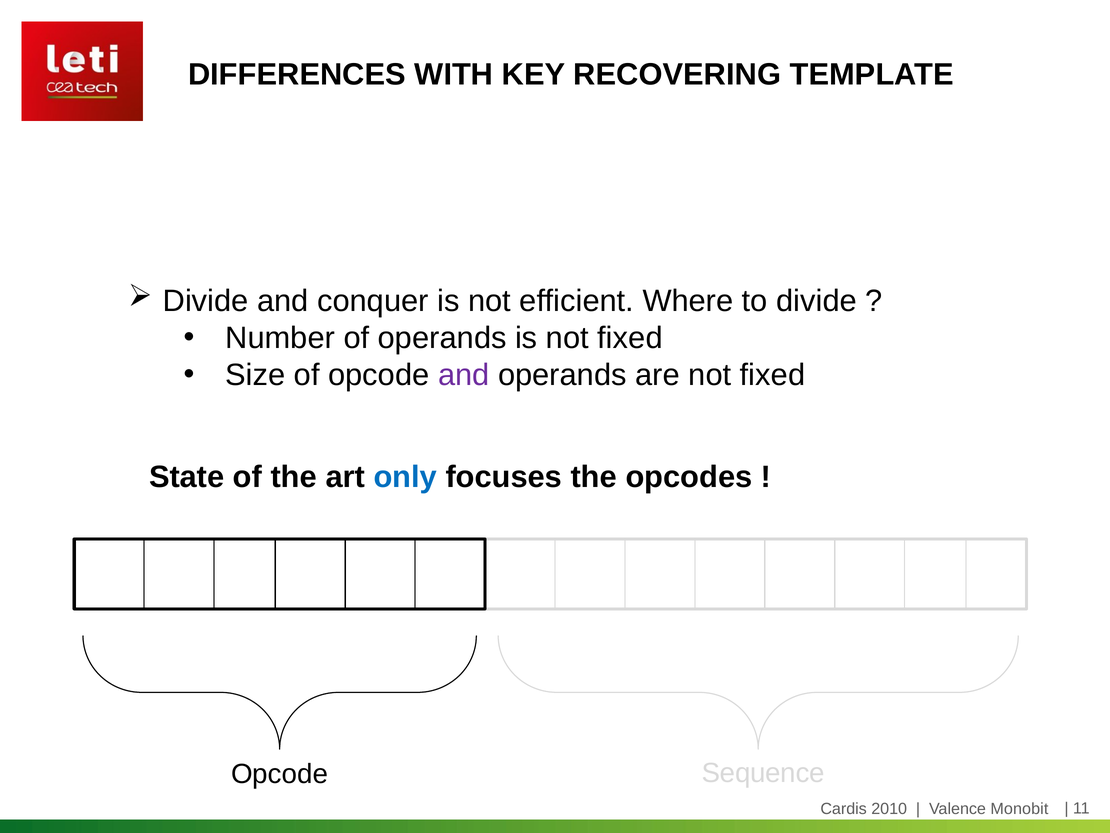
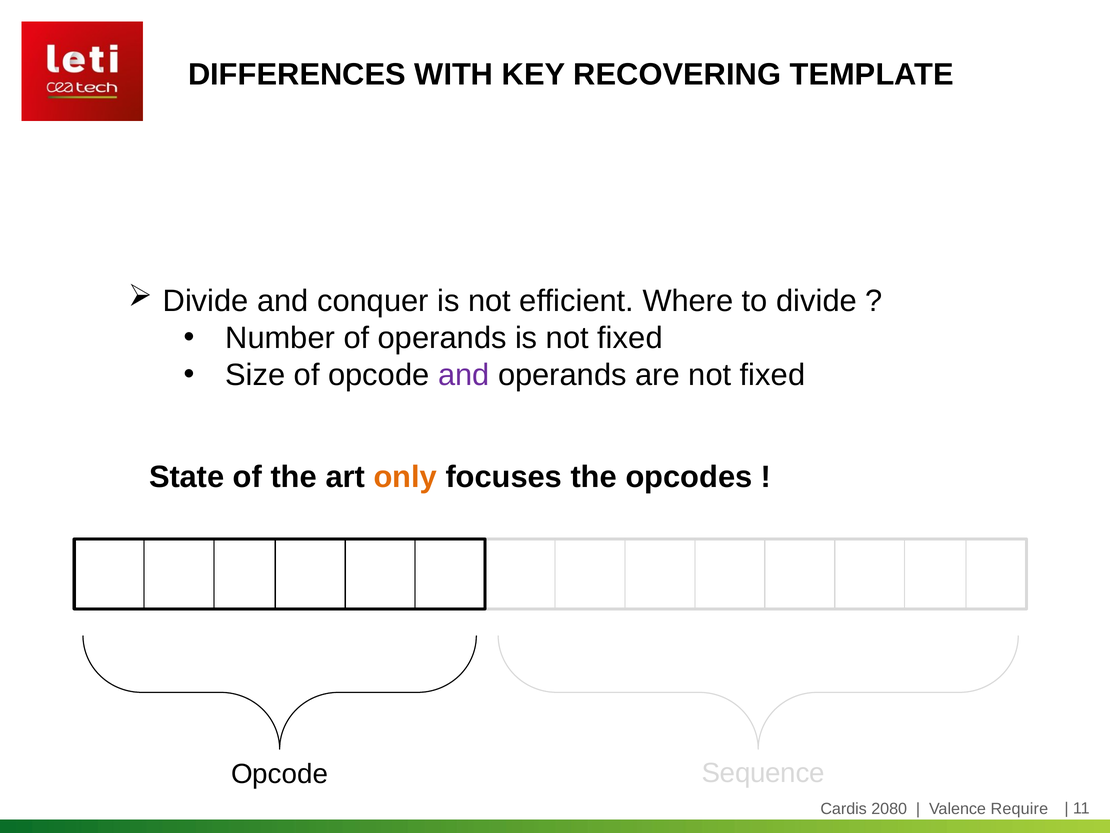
only colour: blue -> orange
2010: 2010 -> 2080
Monobit: Monobit -> Require
